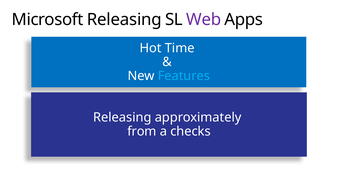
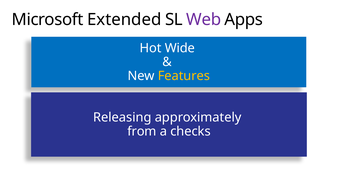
Microsoft Releasing: Releasing -> Extended
Time: Time -> Wide
Features colour: light blue -> yellow
